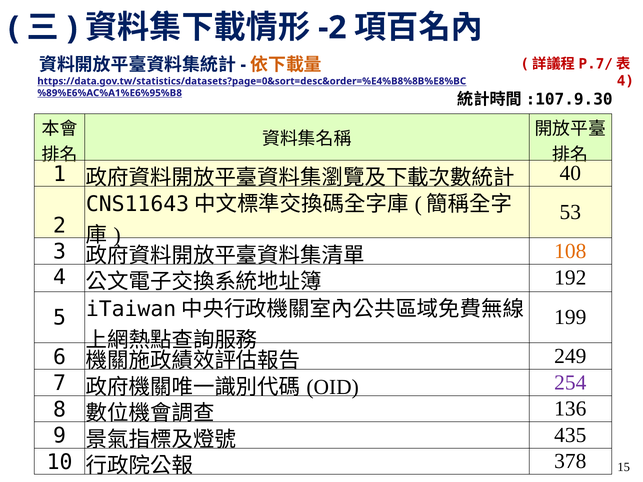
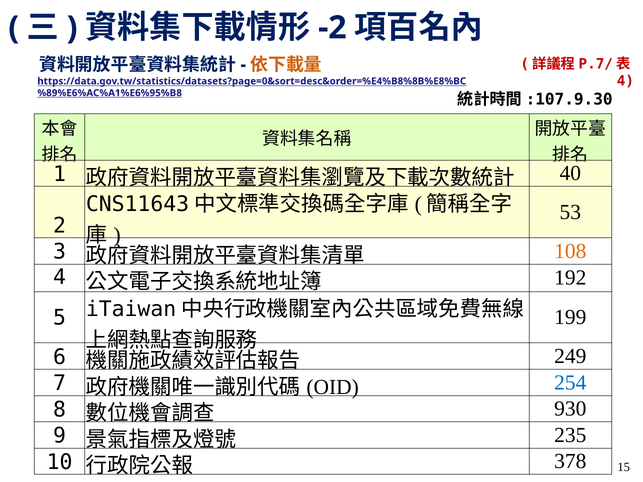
254 colour: purple -> blue
136: 136 -> 930
435: 435 -> 235
